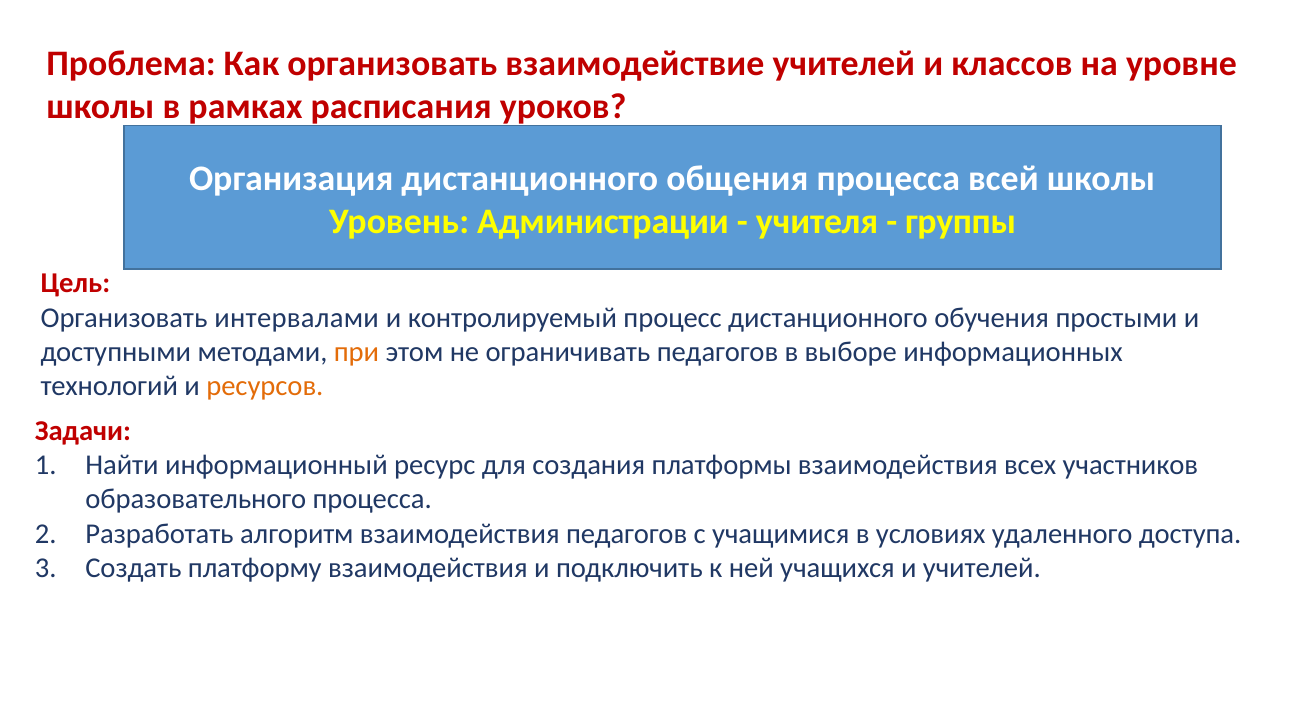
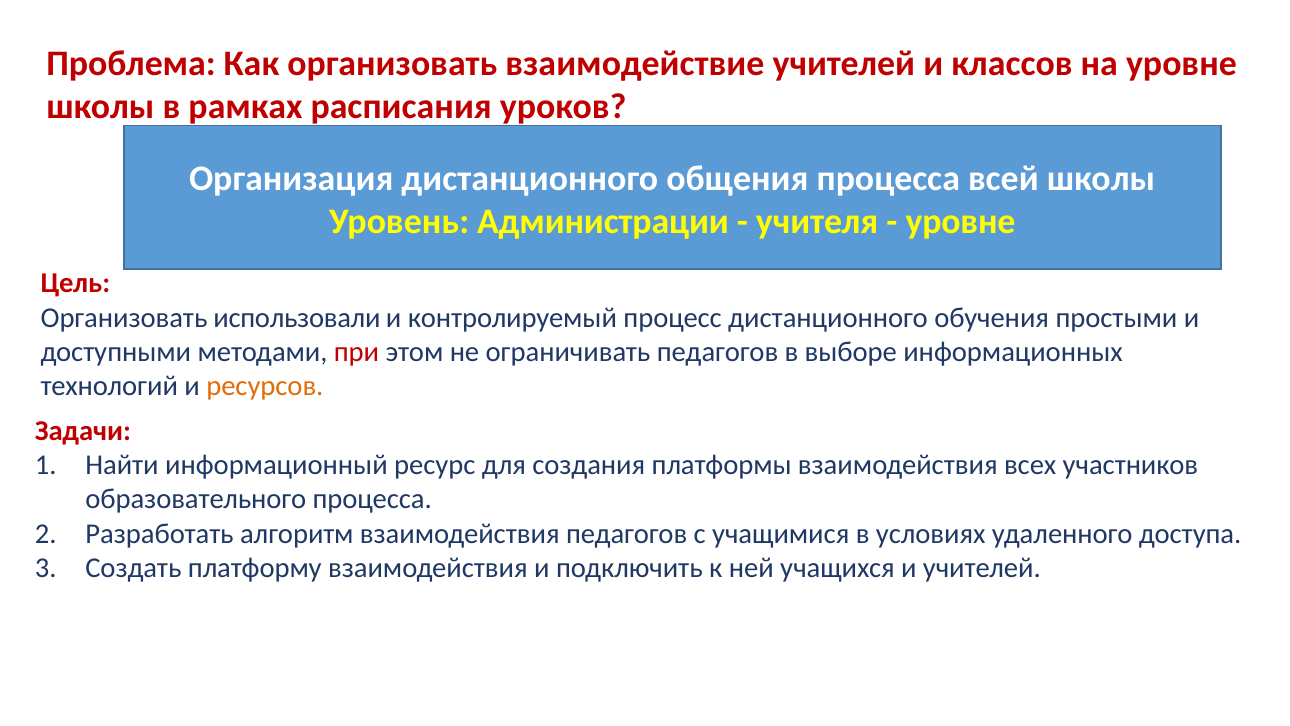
группы at (961, 221): группы -> уровне
интервалами: интервалами -> использовали
при colour: orange -> red
